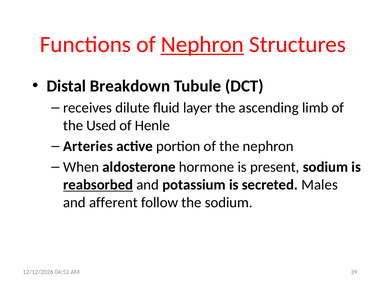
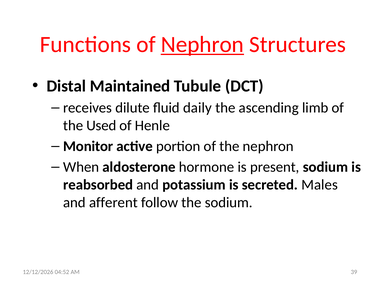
Breakdown: Breakdown -> Maintained
layer: layer -> daily
Arteries: Arteries -> Monitor
reabsorbed underline: present -> none
